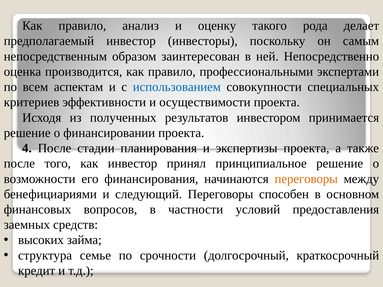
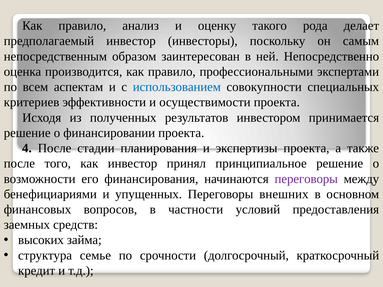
переговоры at (306, 179) colour: orange -> purple
следующий: следующий -> упущенных
способен: способен -> внешних
